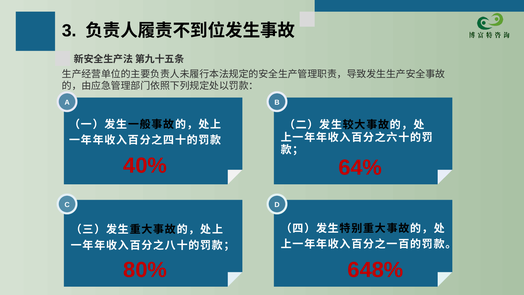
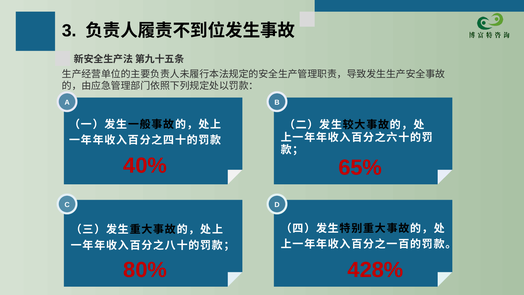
64%: 64% -> 65%
648%: 648% -> 428%
